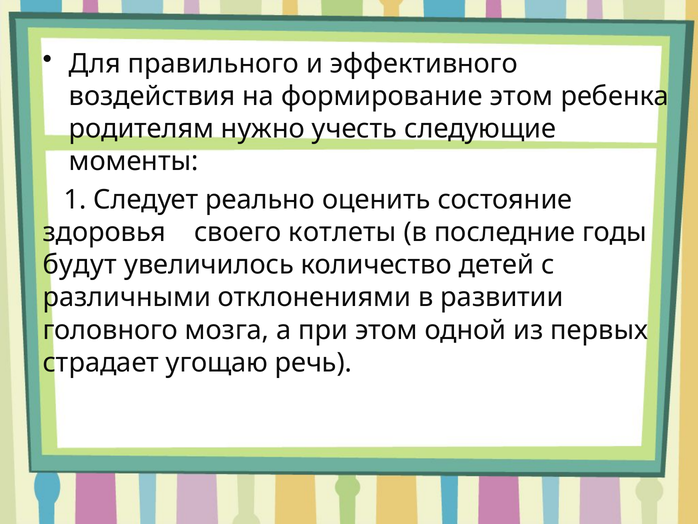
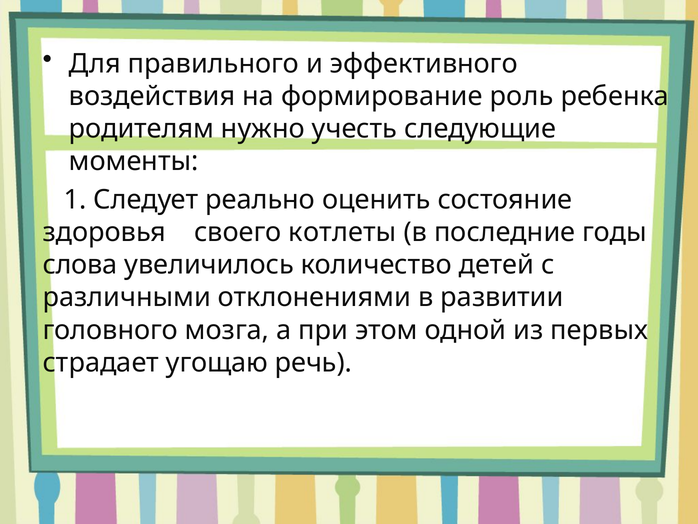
формирование этом: этом -> роль
будут: будут -> слова
